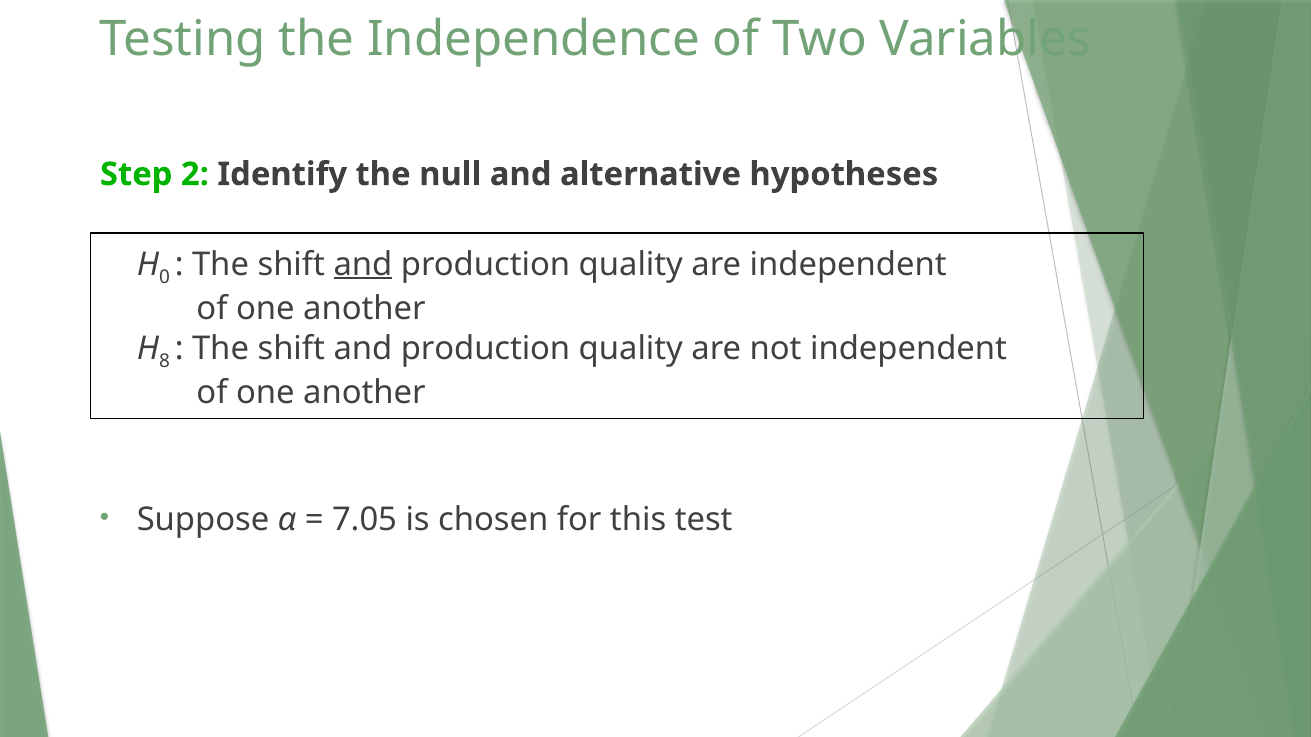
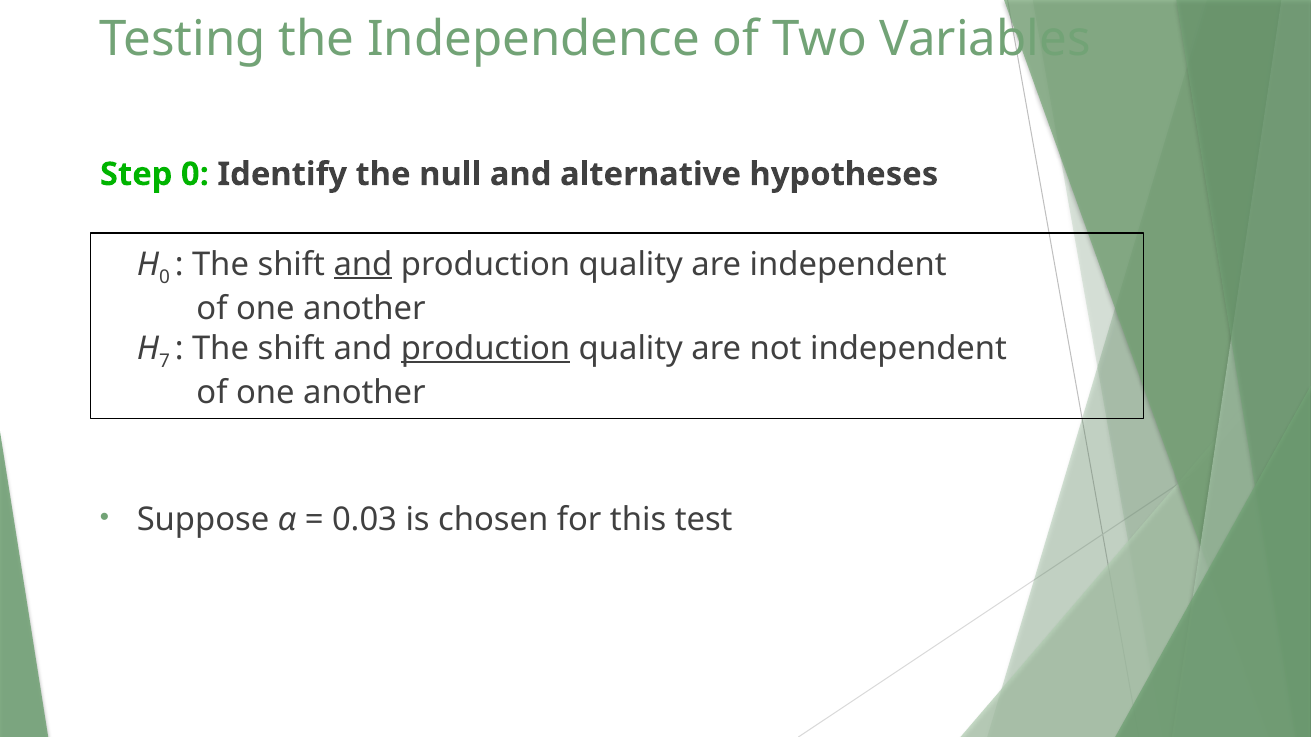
Step 2: 2 -> 0
8: 8 -> 7
production at (486, 349) underline: none -> present
7.05: 7.05 -> 0.03
